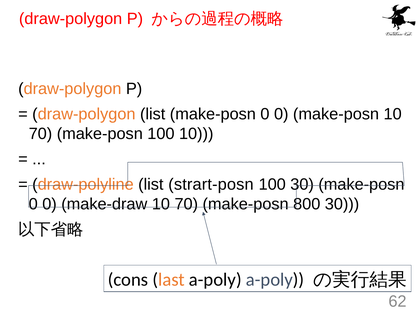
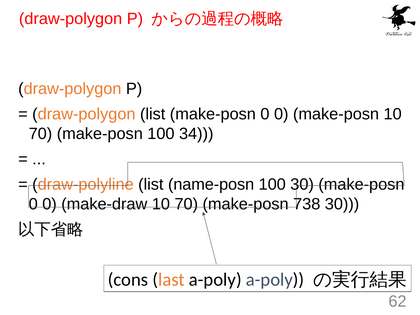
100 10: 10 -> 34
strart-posn: strart-posn -> name-posn
800: 800 -> 738
